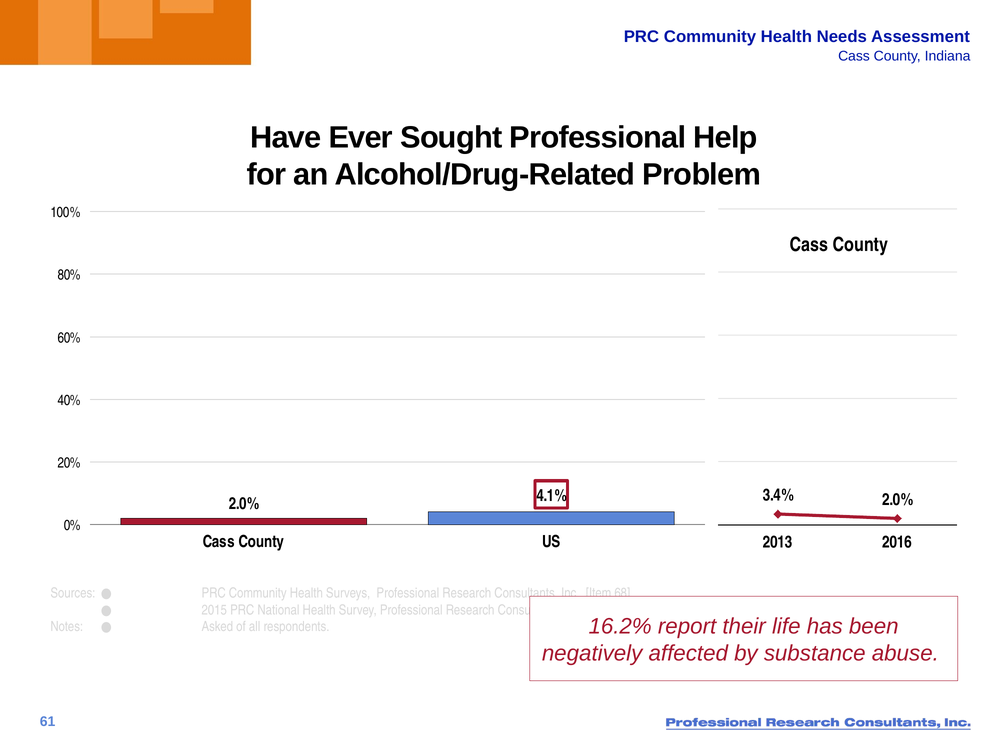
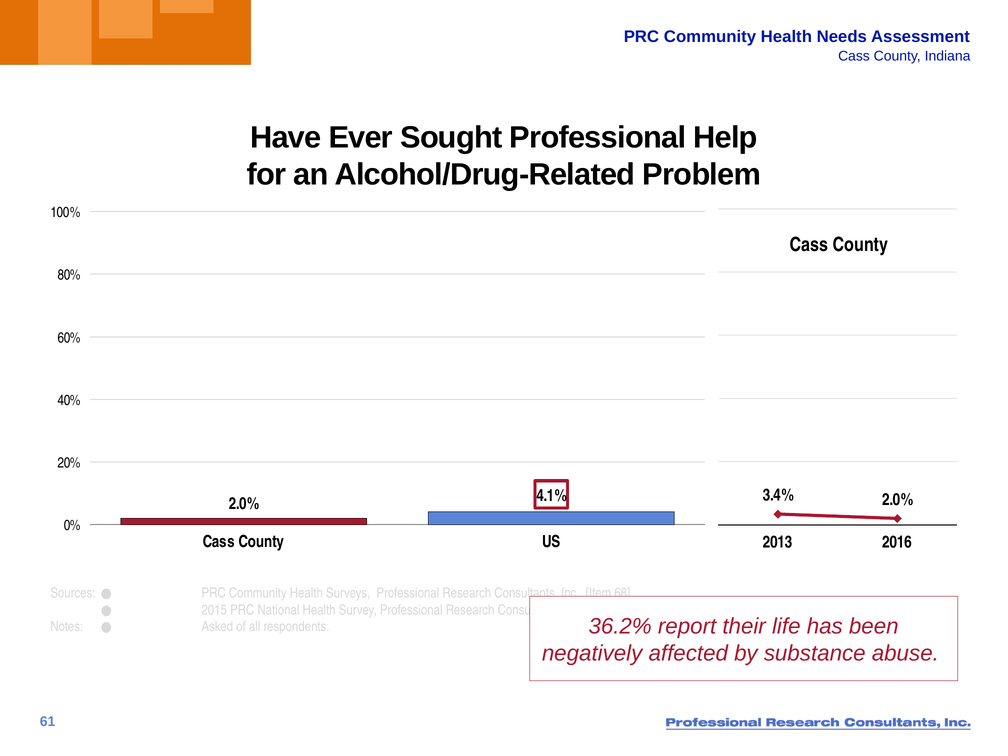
16.2%: 16.2% -> 36.2%
